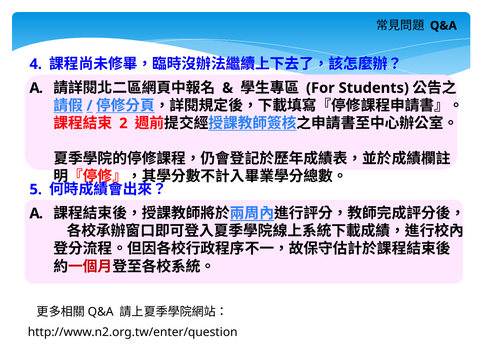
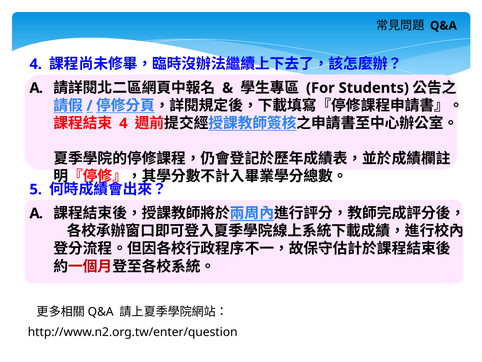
2 at (123, 123): 2 -> 4
